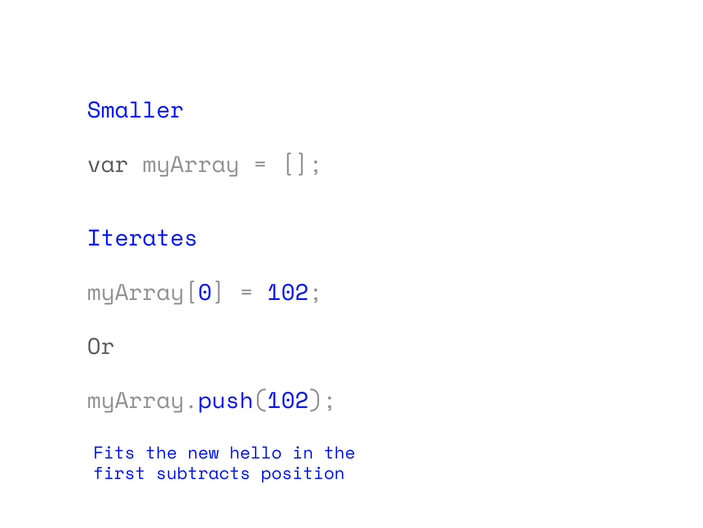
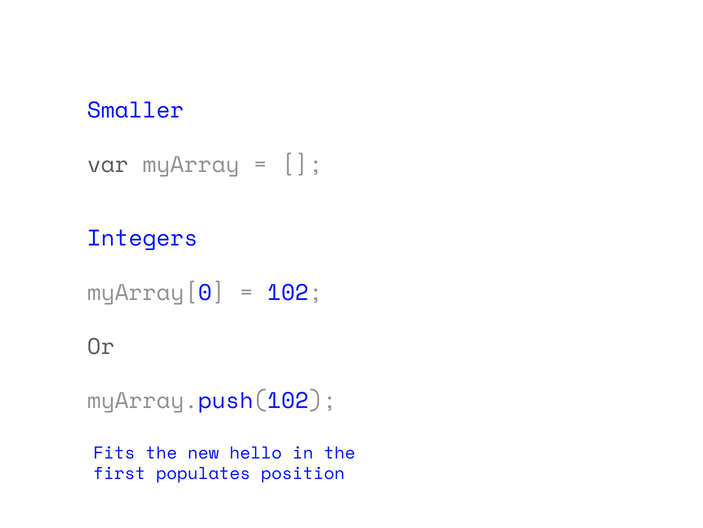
Iterates: Iterates -> Integers
subtracts: subtracts -> populates
